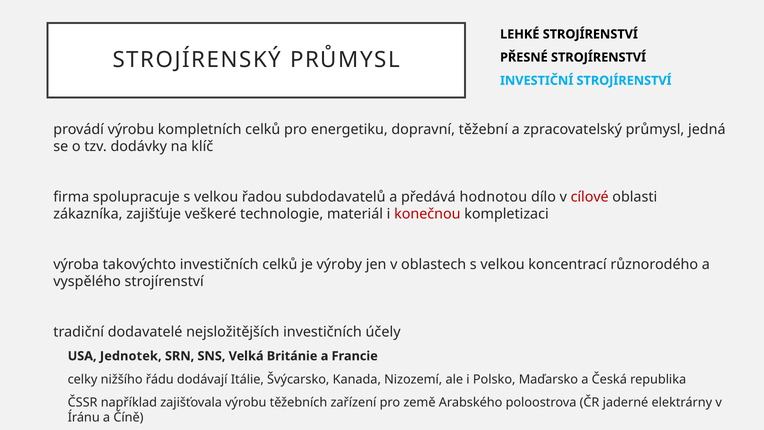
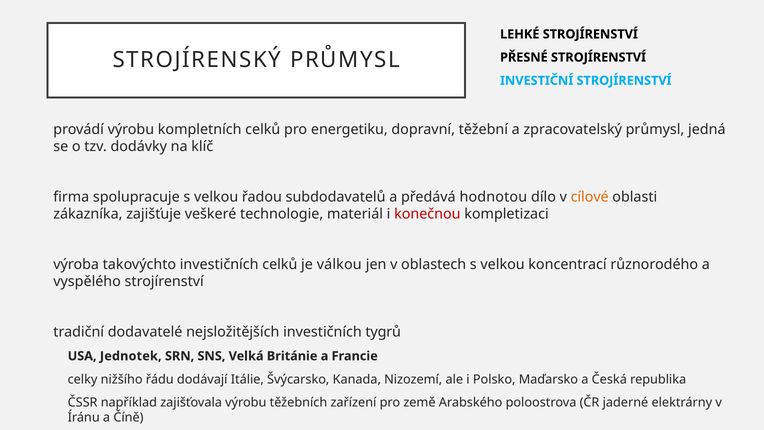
cílové colour: red -> orange
výroby: výroby -> válkou
účely: účely -> tygrů
